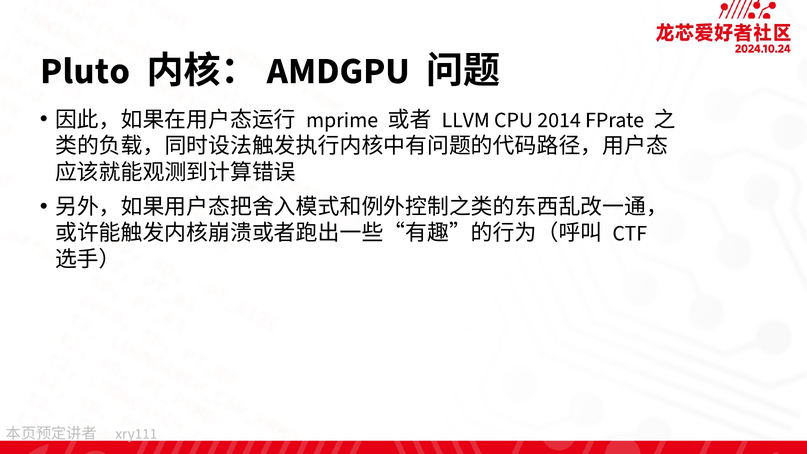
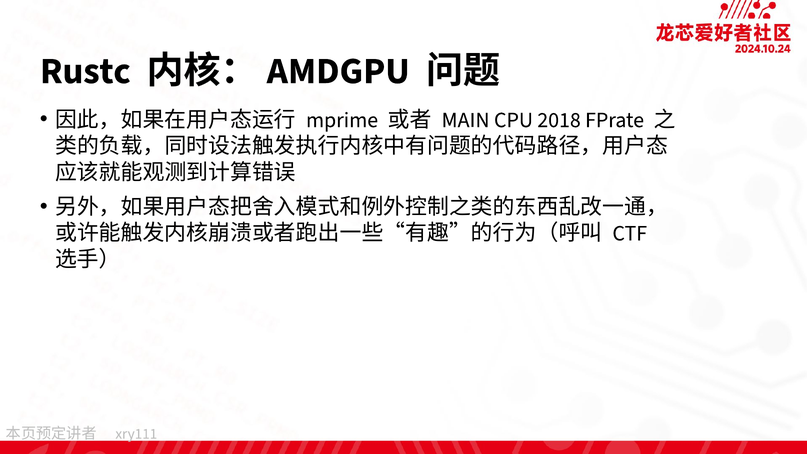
Pluto: Pluto -> Rustc
LLVM: LLVM -> MAIN
2014: 2014 -> 2018
